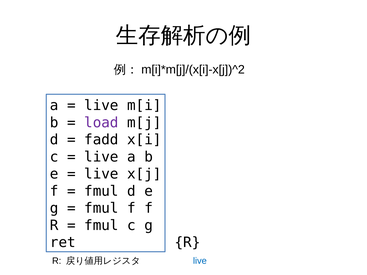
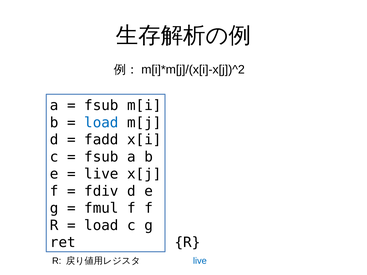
live at (101, 106): live -> fsub
load at (101, 123) colour: purple -> blue
live at (101, 157): live -> fsub
fmul at (101, 191): fmul -> fdiv
fmul at (101, 226): fmul -> load
